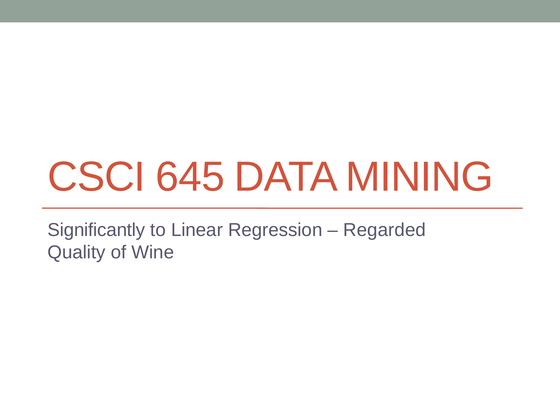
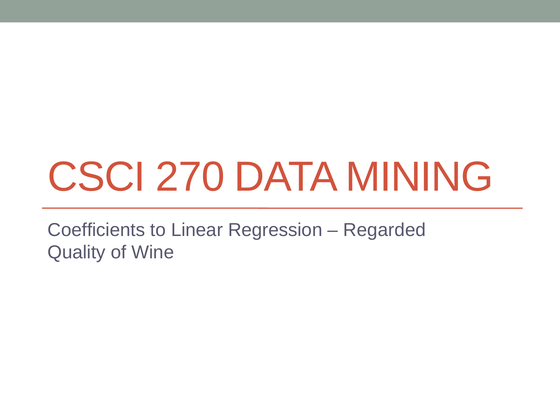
645: 645 -> 270
Significantly: Significantly -> Coefficients
